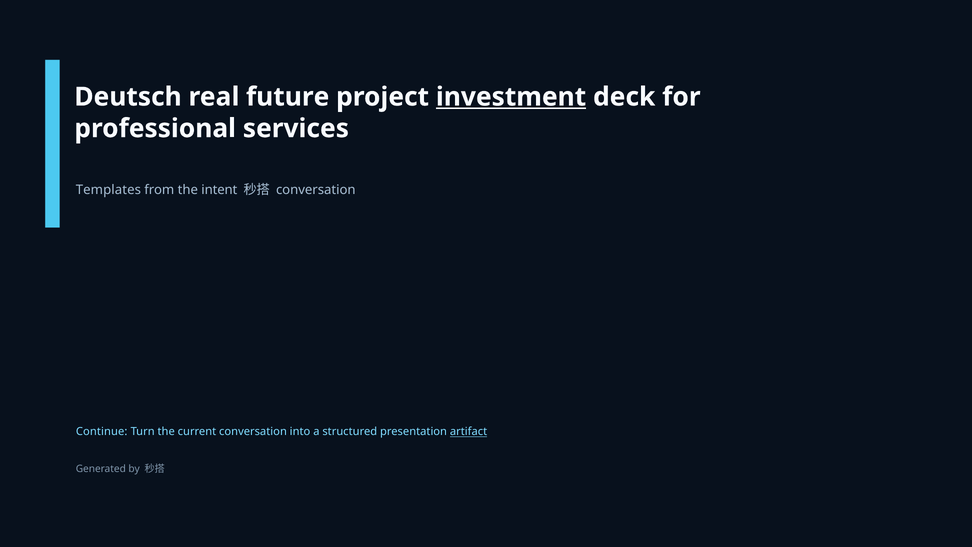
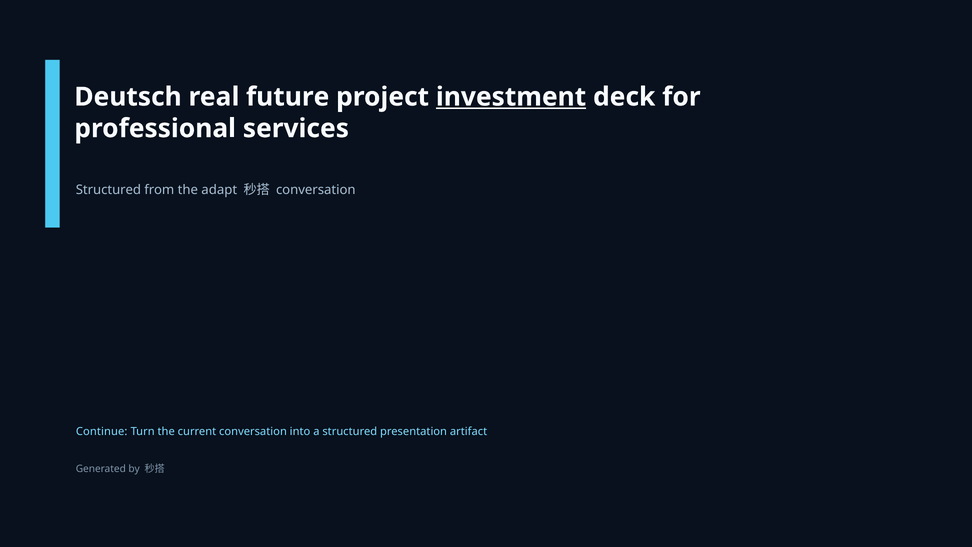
Templates at (108, 190): Templates -> Structured
intent: intent -> adapt
artifact underline: present -> none
